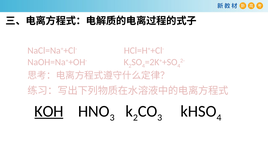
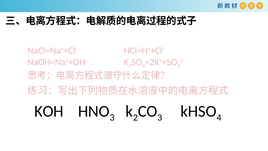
KOH underline: present -> none
